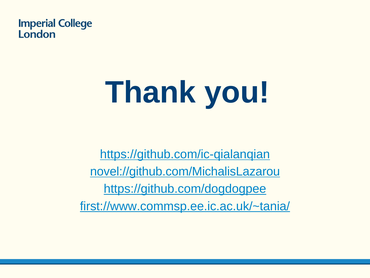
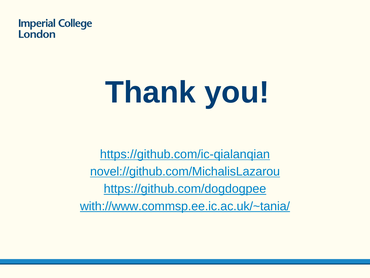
first://www.commsp.ee.ic.ac.uk/~tania/: first://www.commsp.ee.ic.ac.uk/~tania/ -> with://www.commsp.ee.ic.ac.uk/~tania/
